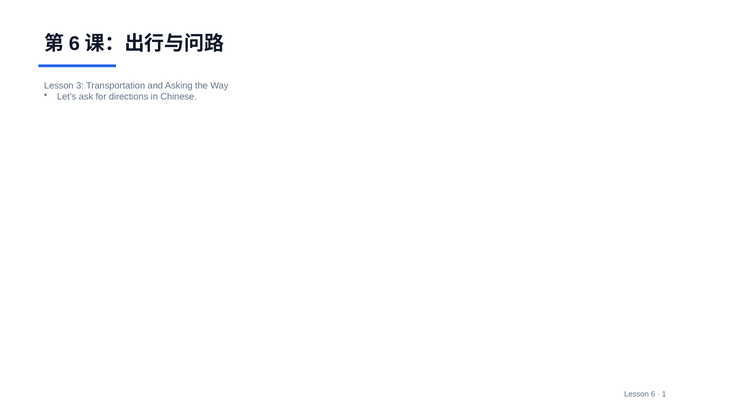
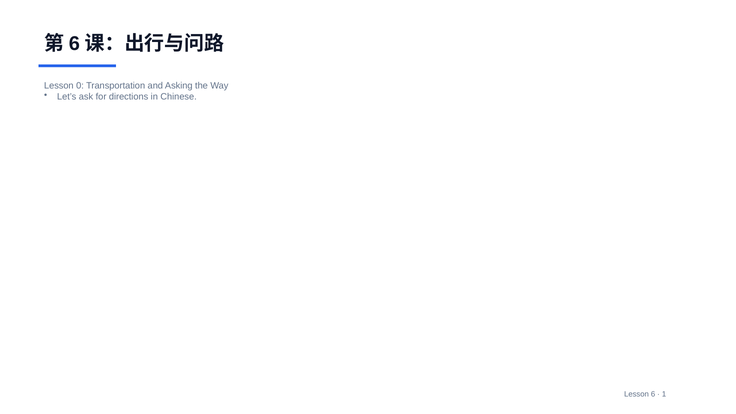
3: 3 -> 0
